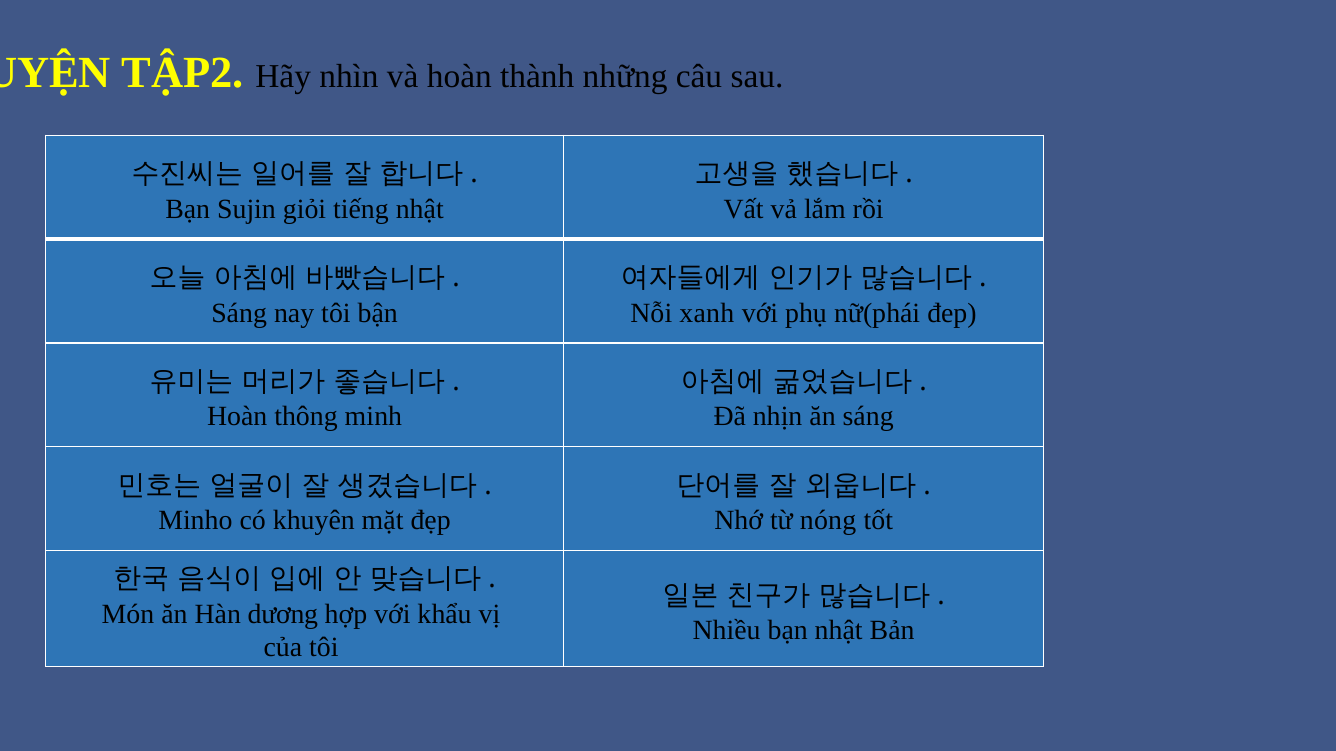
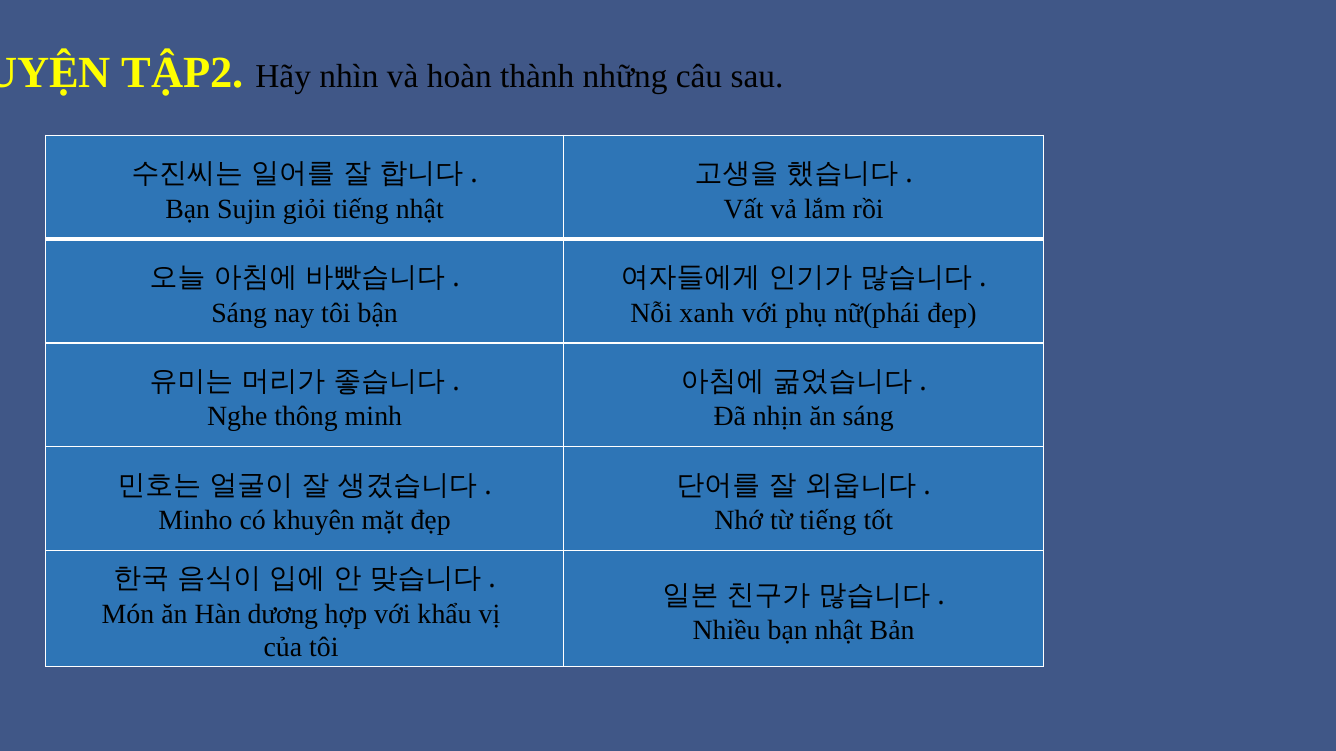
Hoàn at (237, 417): Hoàn -> Nghe
từ nóng: nóng -> tiếng
